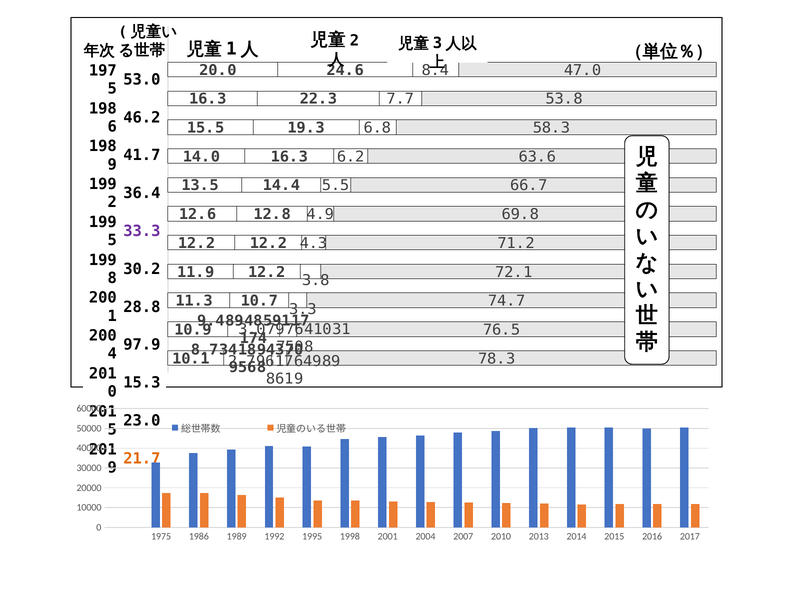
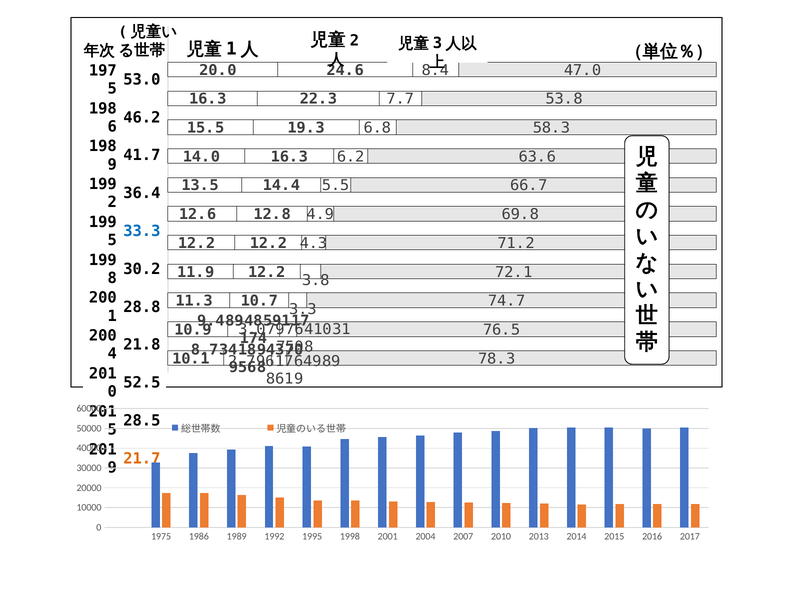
33.3 colour: purple -> blue
97.9: 97.9 -> 21.8
15.3: 15.3 -> 52.5
23.0: 23.0 -> 28.5
